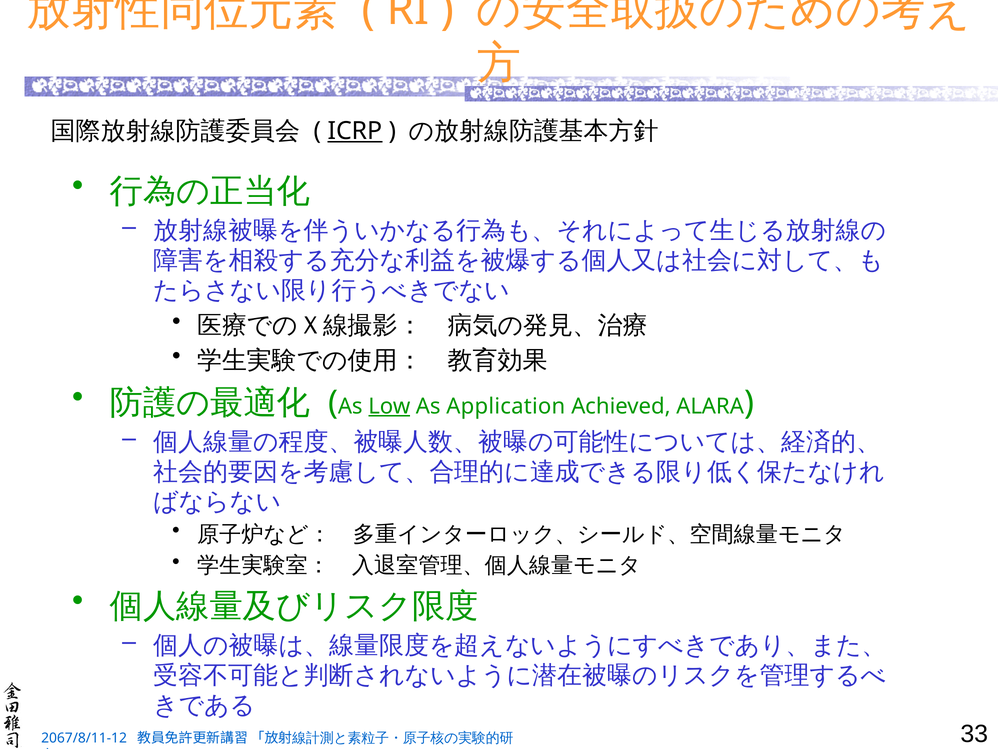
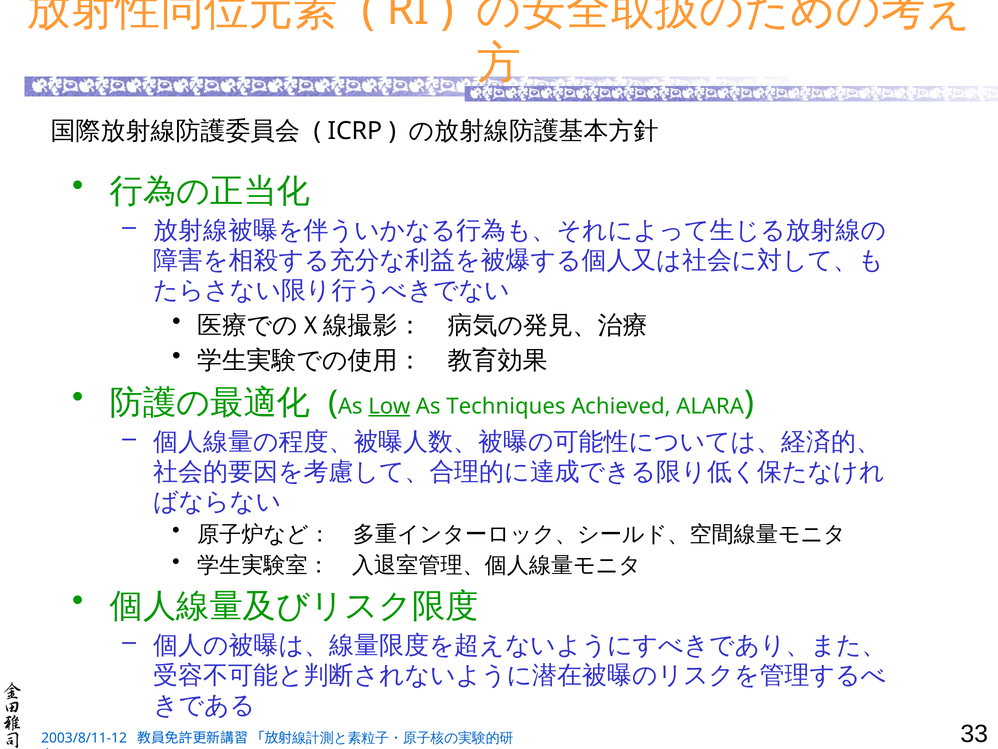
ICRP underline: present -> none
Application: Application -> Techniques
2067/8/11-12: 2067/8/11-12 -> 2003/8/11-12
